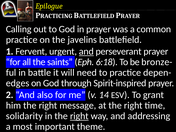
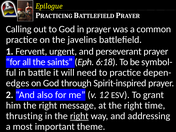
and at (86, 51) underline: present -> none
bronze-: bronze- -> symbol-
14: 14 -> 12
solidarity: solidarity -> thrusting
